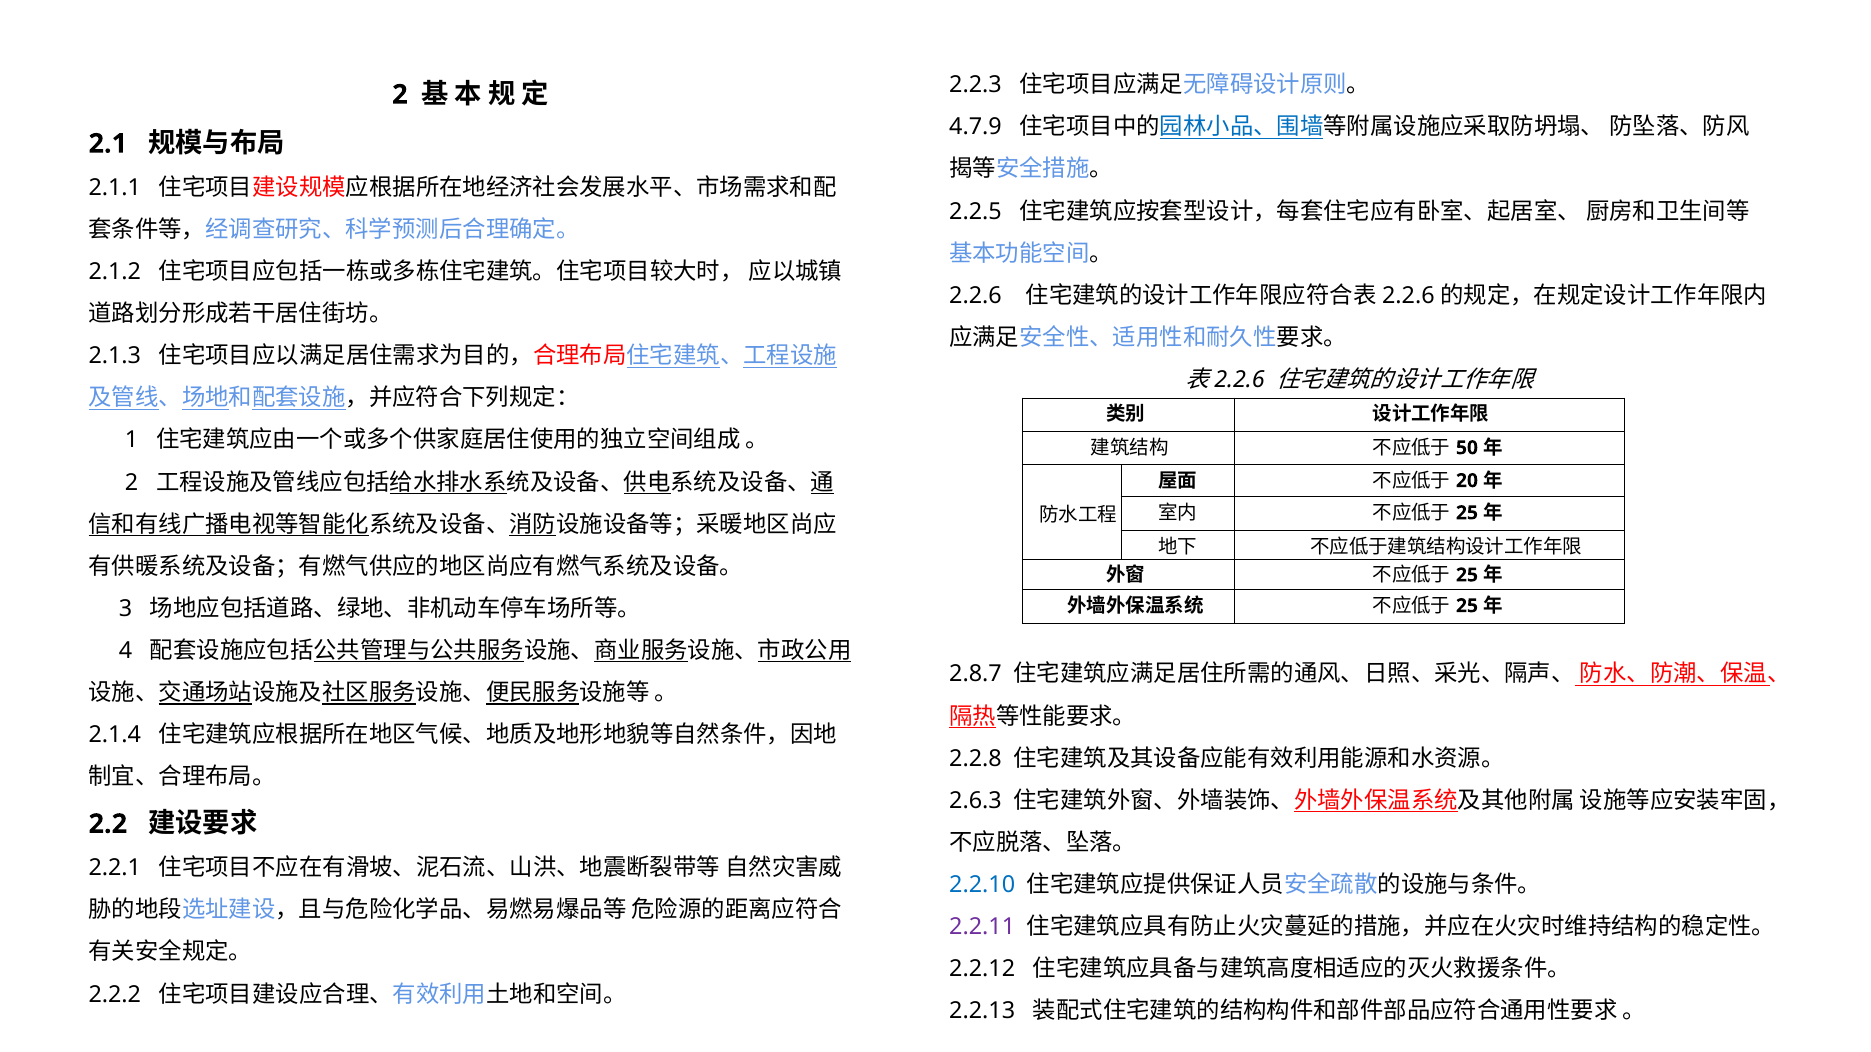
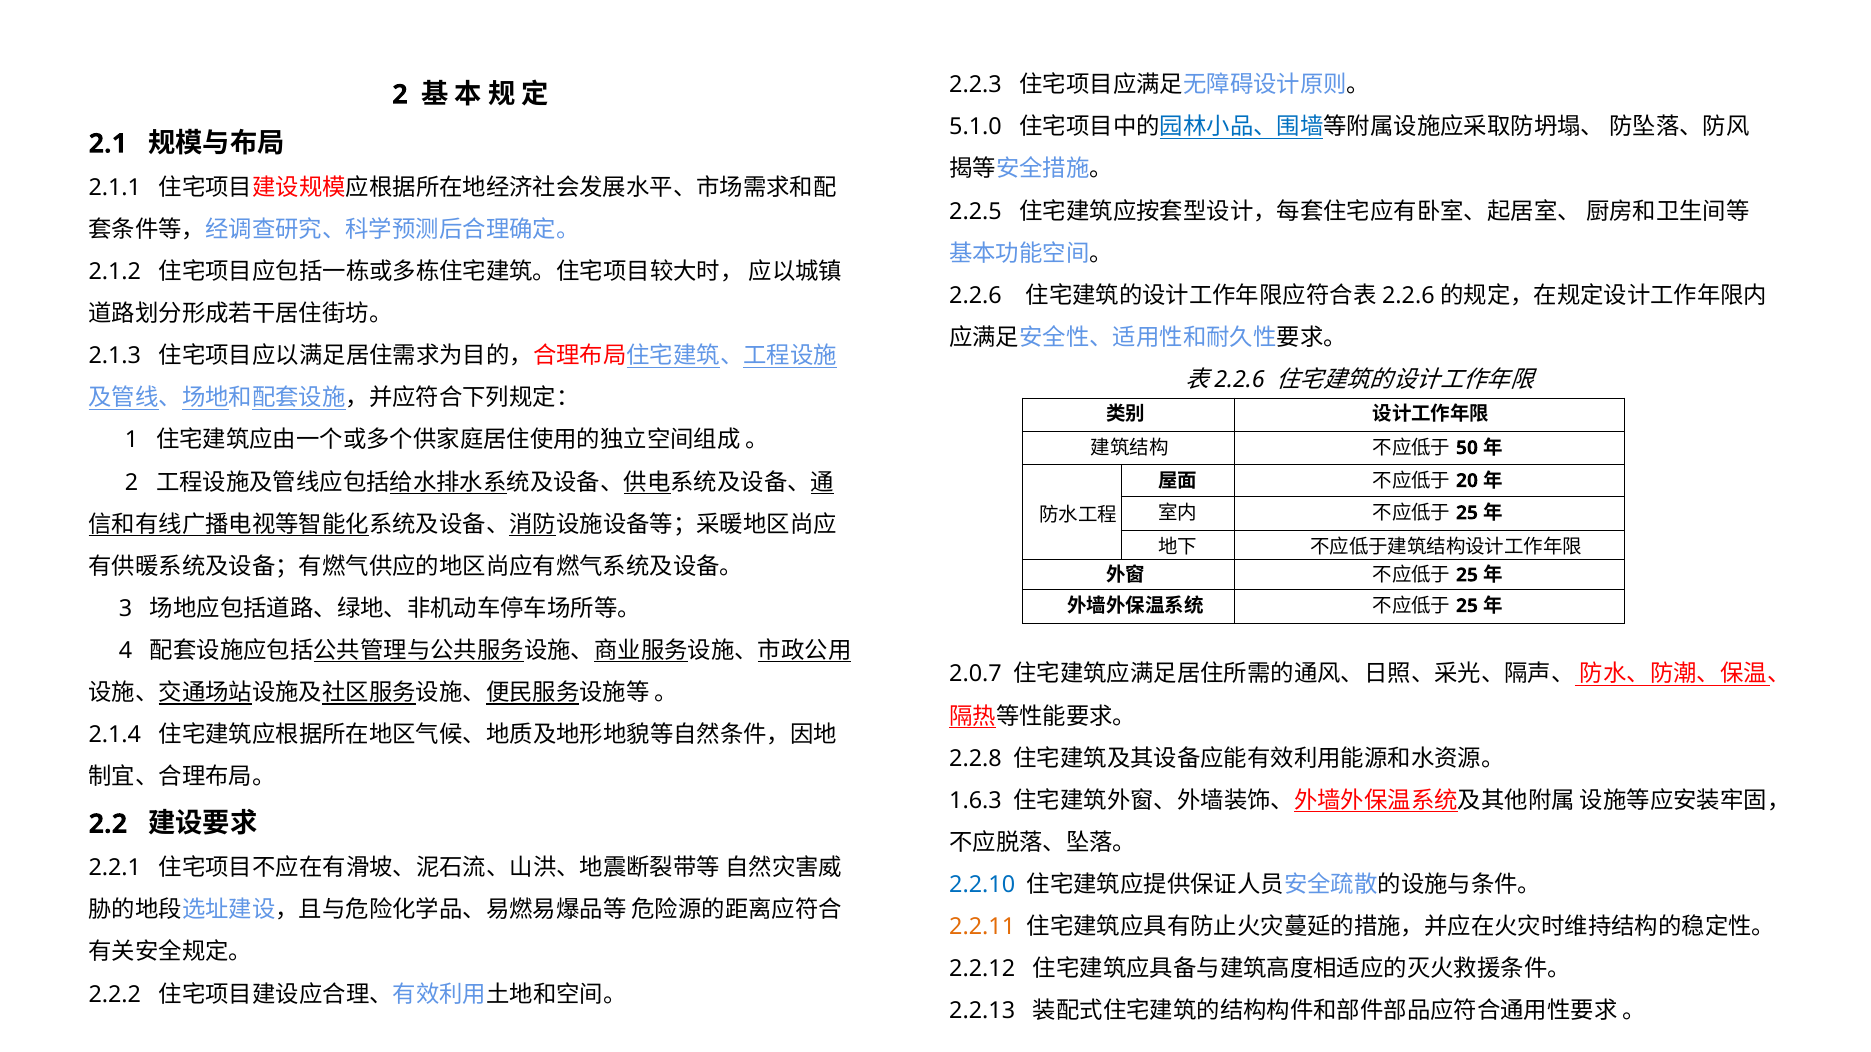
4.7.9: 4.7.9 -> 5.1.0
2.8.7: 2.8.7 -> 2.0.7
2.6.3: 2.6.3 -> 1.6.3
2.2.11 colour: purple -> orange
